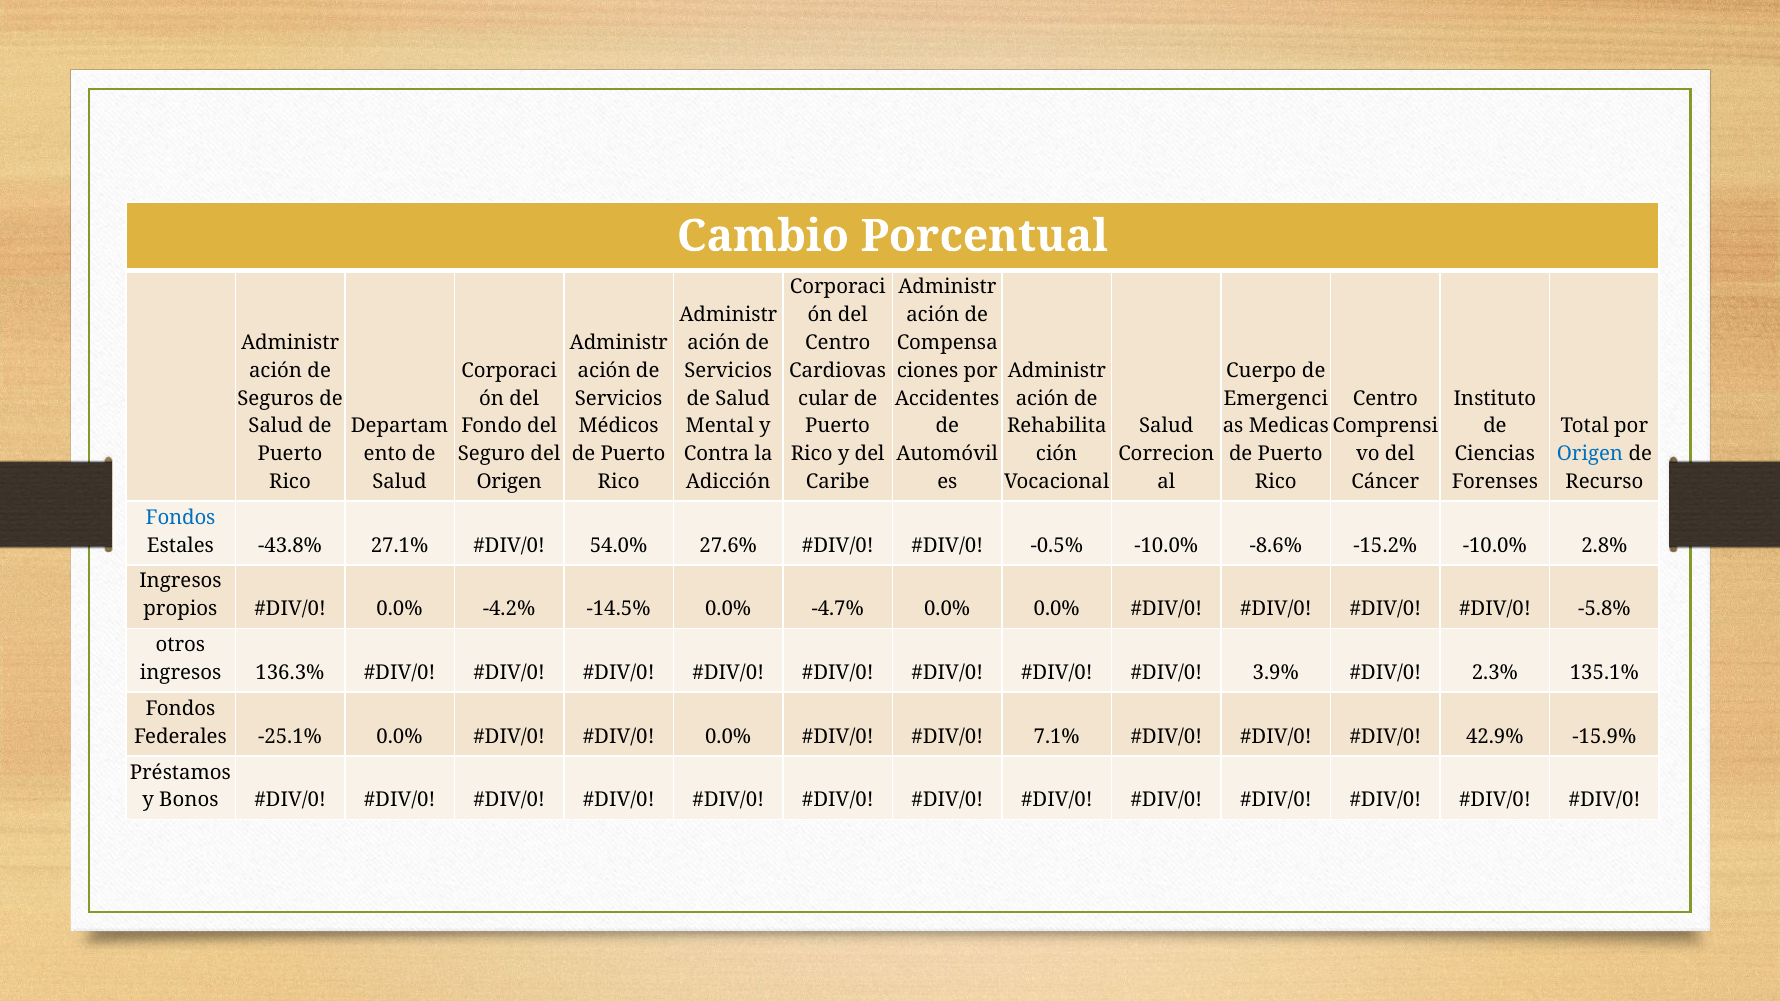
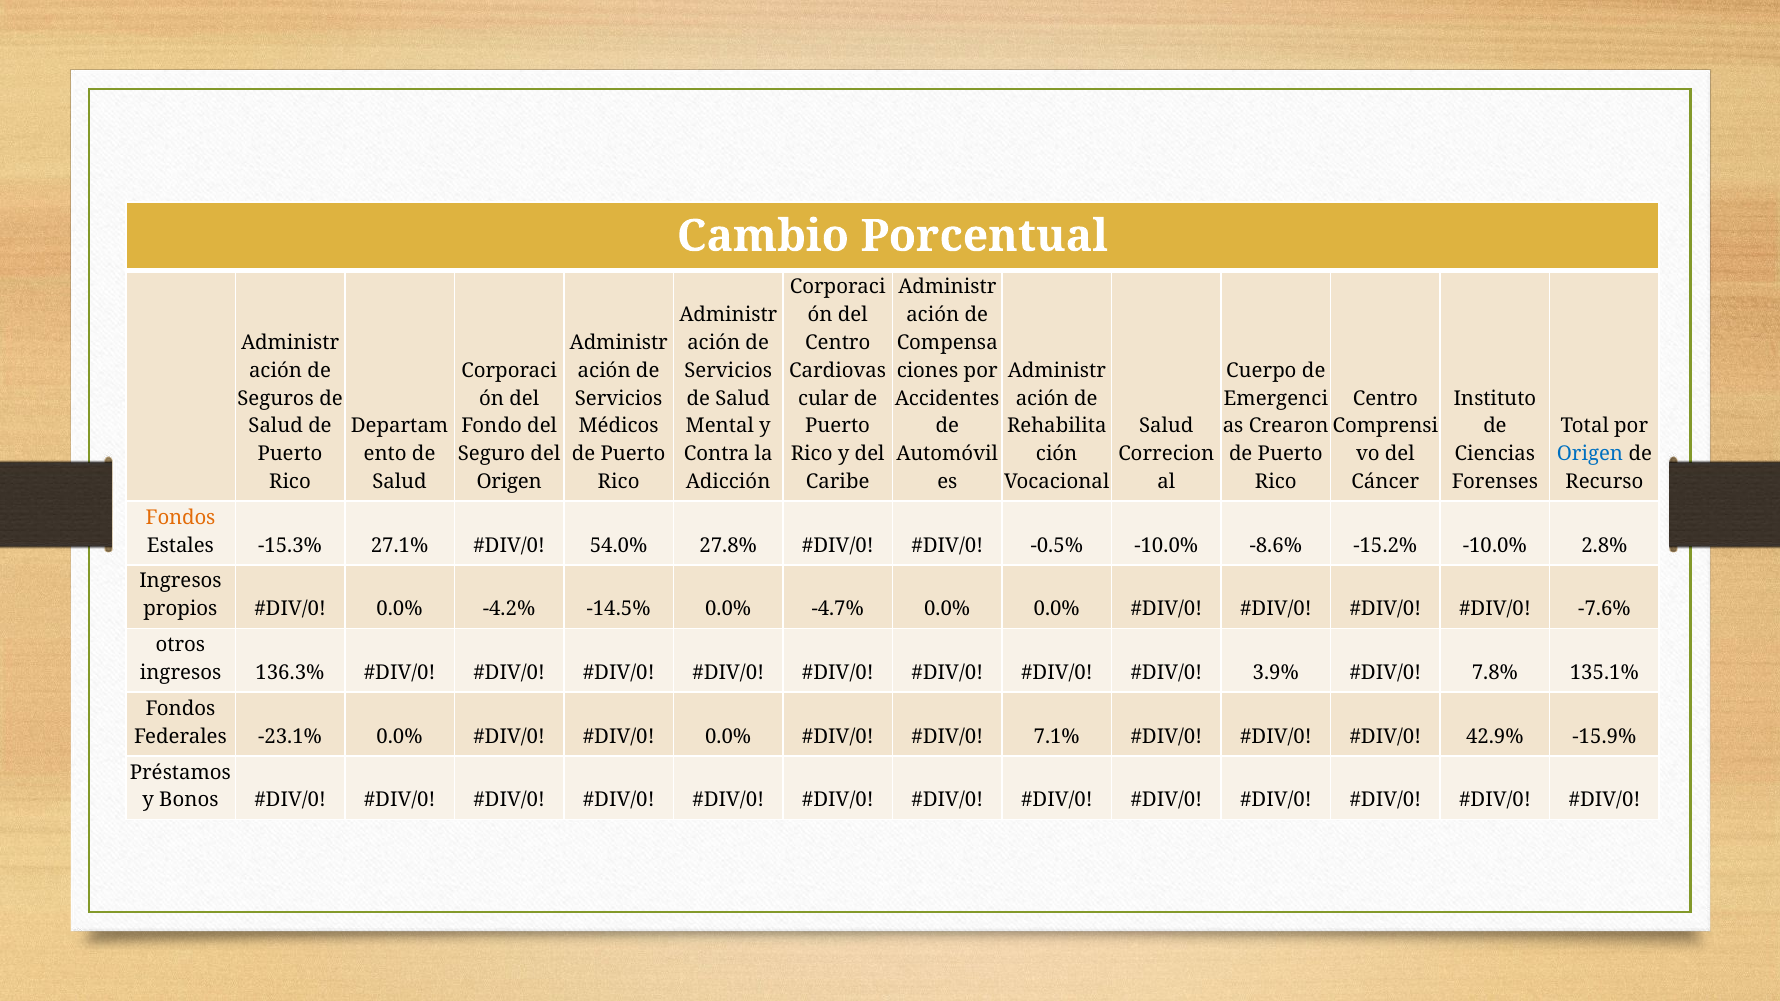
Medicas: Medicas -> Crearon
Fondos at (181, 518) colour: blue -> orange
-43.8%: -43.8% -> -15.3%
27.6%: 27.6% -> 27.8%
-5.8%: -5.8% -> -7.6%
2.3%: 2.3% -> 7.8%
-25.1%: -25.1% -> -23.1%
